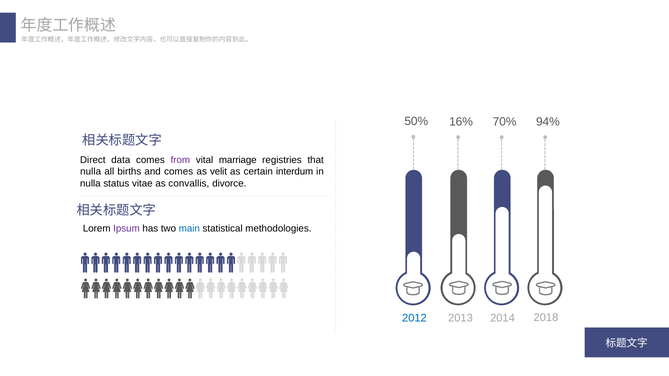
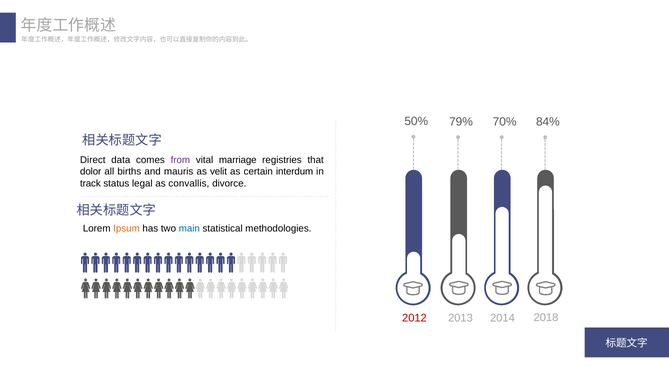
16%: 16% -> 79%
94%: 94% -> 84%
nulla at (91, 172): nulla -> dolor
and comes: comes -> mauris
nulla at (90, 184): nulla -> track
vitae: vitae -> legal
Ipsum colour: purple -> orange
2012 colour: blue -> red
